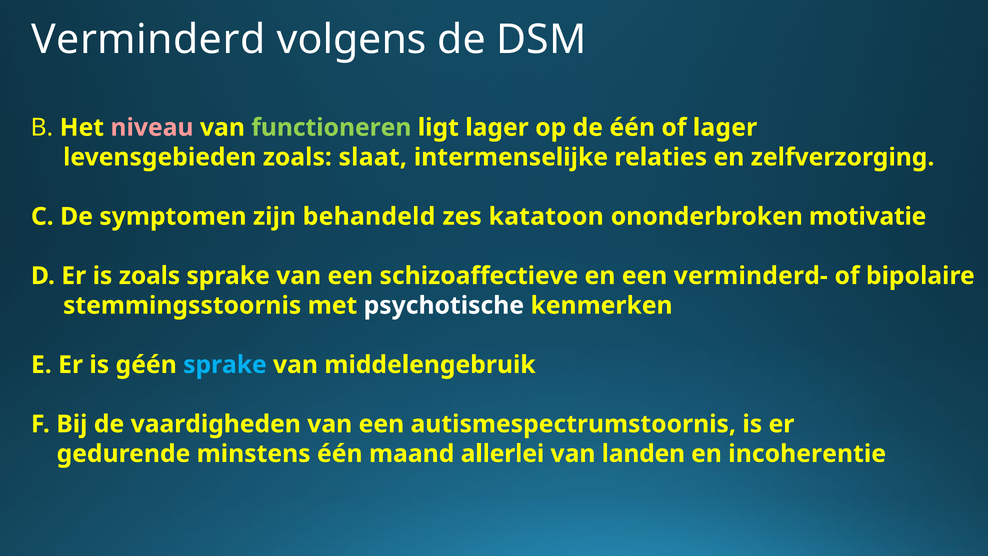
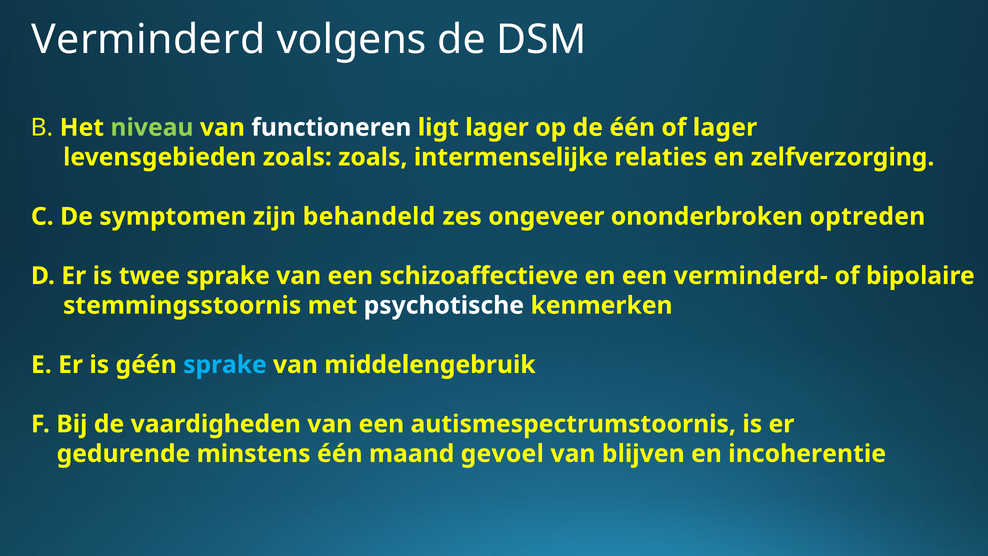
niveau colour: pink -> light green
functioneren colour: light green -> white
zoals slaat: slaat -> zoals
katatoon: katatoon -> ongeveer
motivatie: motivatie -> optreden
is zoals: zoals -> twee
allerlei: allerlei -> gevoel
landen: landen -> blijven
